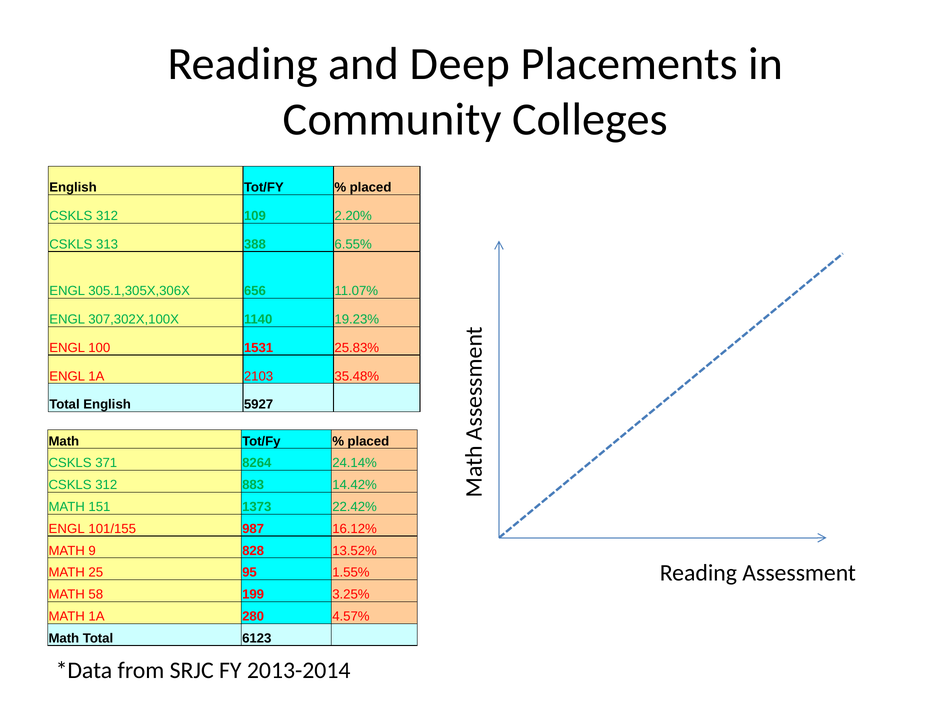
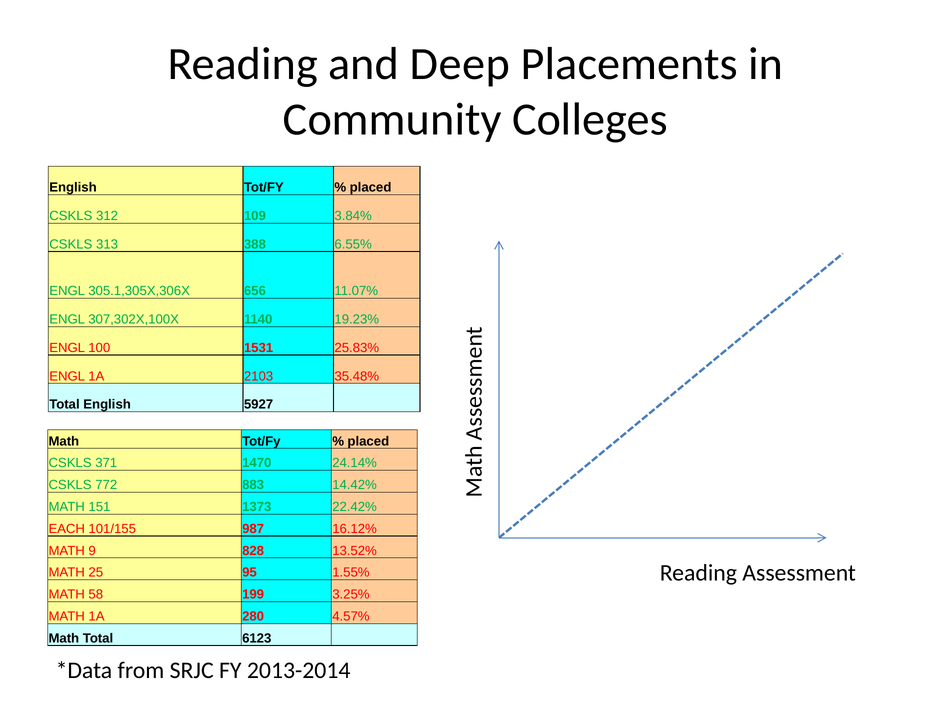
2.20%: 2.20% -> 3.84%
8264: 8264 -> 1470
312 at (106, 485): 312 -> 772
ENGL at (67, 529): ENGL -> EACH
